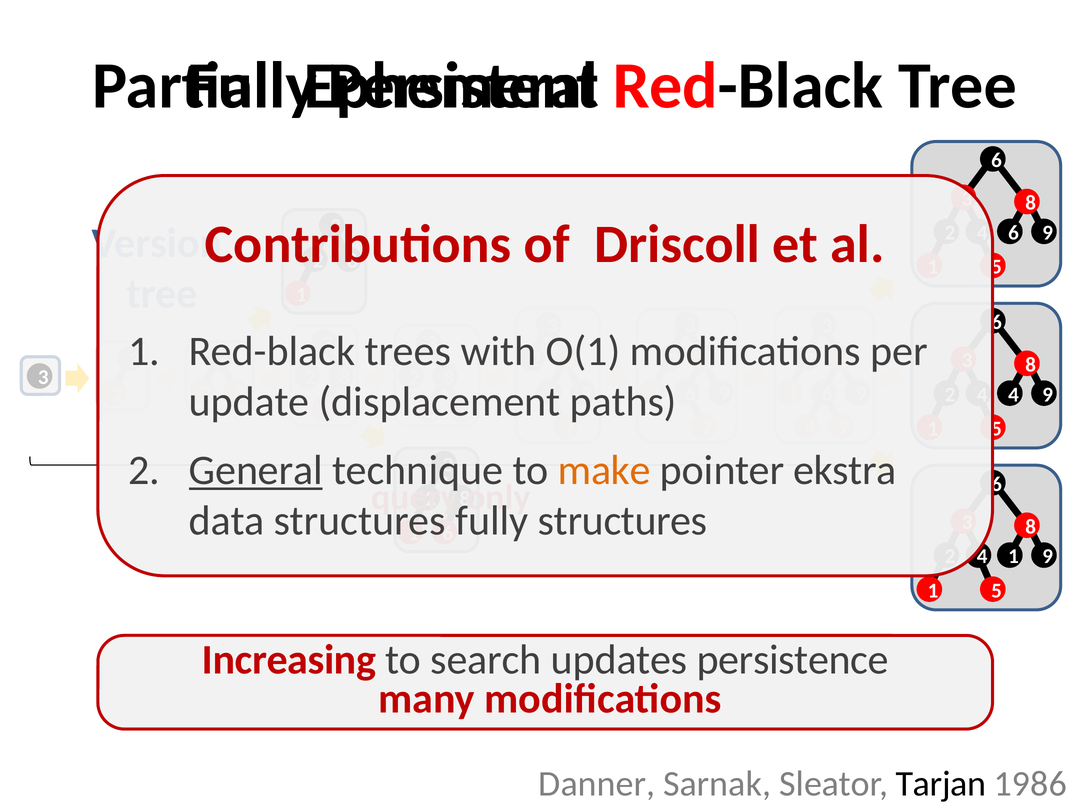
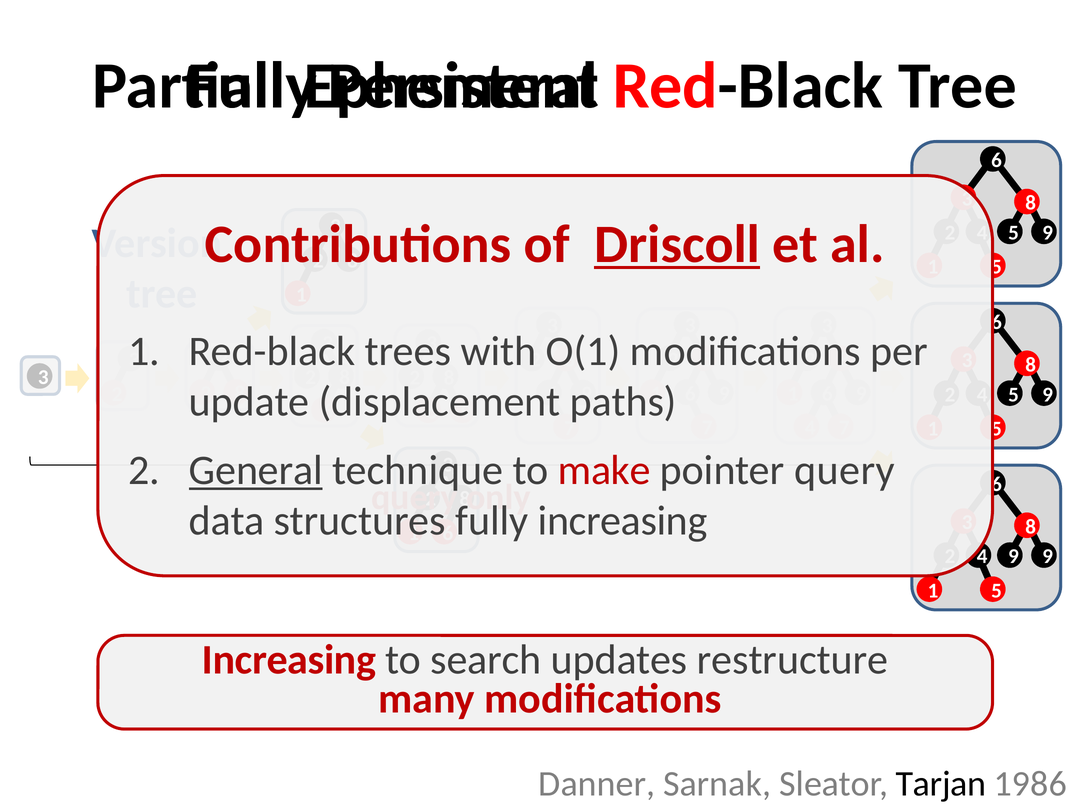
Driscoll underline: none -> present
6 at (1014, 233): 6 -> 5
4 at (1014, 395): 4 -> 5
make colour: orange -> red
pointer ekstra: ekstra -> query
structures at (623, 521): structures -> increasing
1 at (1014, 557): 1 -> 9
persistence: persistence -> restructure
